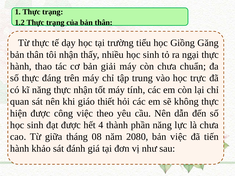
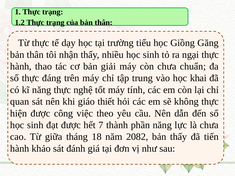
trực: trực -> khai
thực nhận: nhận -> nghệ
4: 4 -> 7
08: 08 -> 18
2080: 2080 -> 2082
bản việc: việc -> thấy
